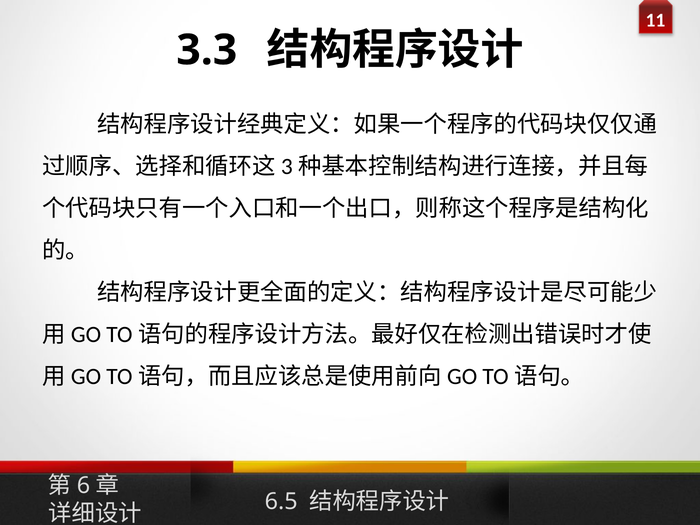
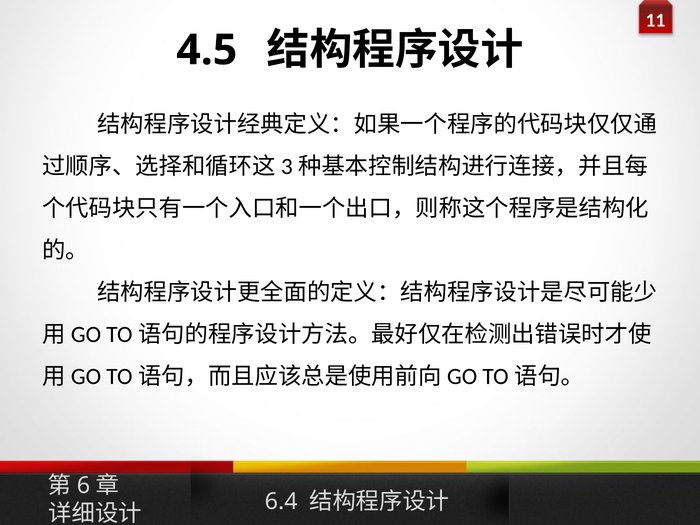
3.3: 3.3 -> 4.5
6.5: 6.5 -> 6.4
